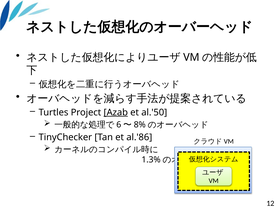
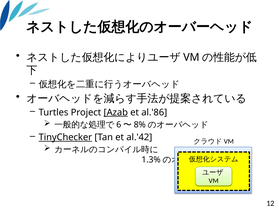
al.'50: al.'50 -> al.'86
TinyChecker underline: none -> present
al.'86: al.'86 -> al.'42
